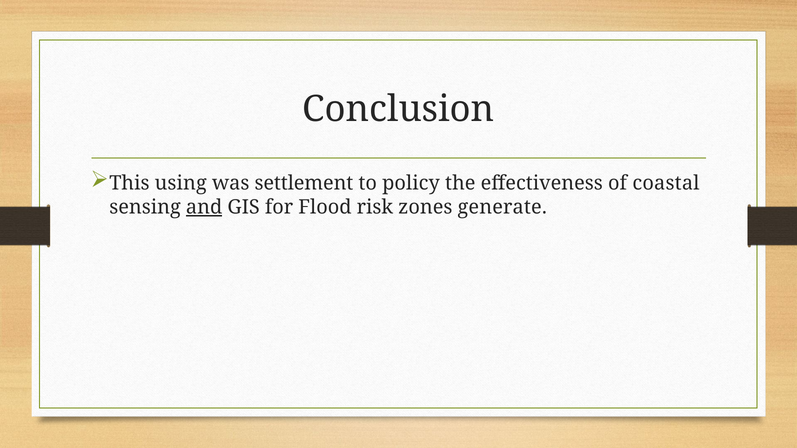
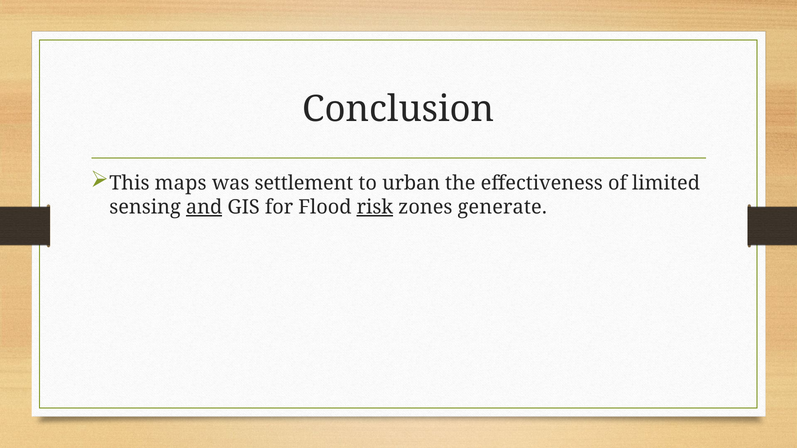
using: using -> maps
policy: policy -> urban
coastal: coastal -> limited
risk underline: none -> present
